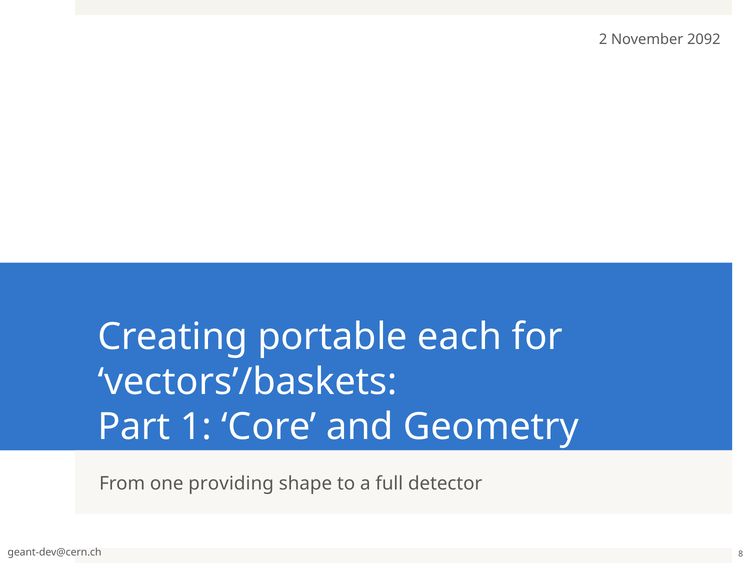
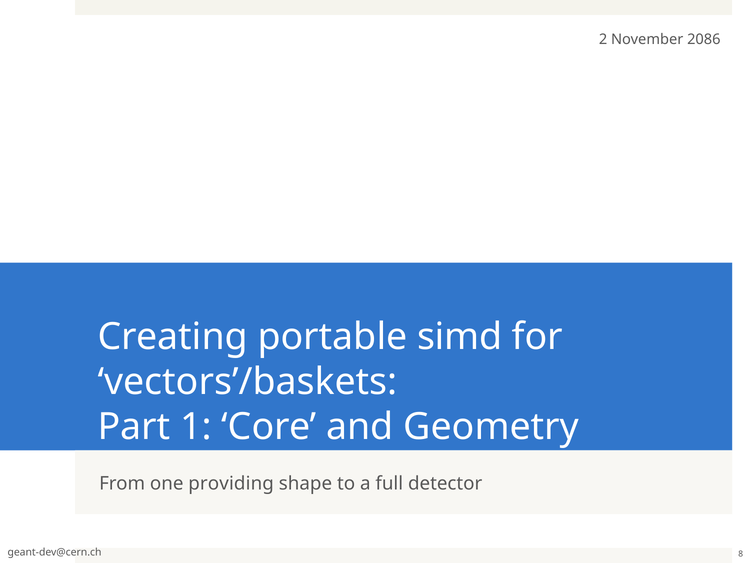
2092: 2092 -> 2086
each: each -> simd
